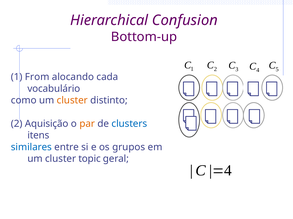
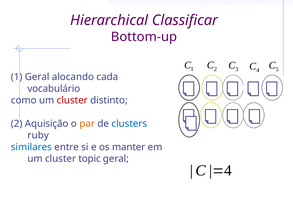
Confusion: Confusion -> Classificar
1 From: From -> Geral
cluster at (72, 101) colour: orange -> red
itens: itens -> ruby
grupos: grupos -> manter
